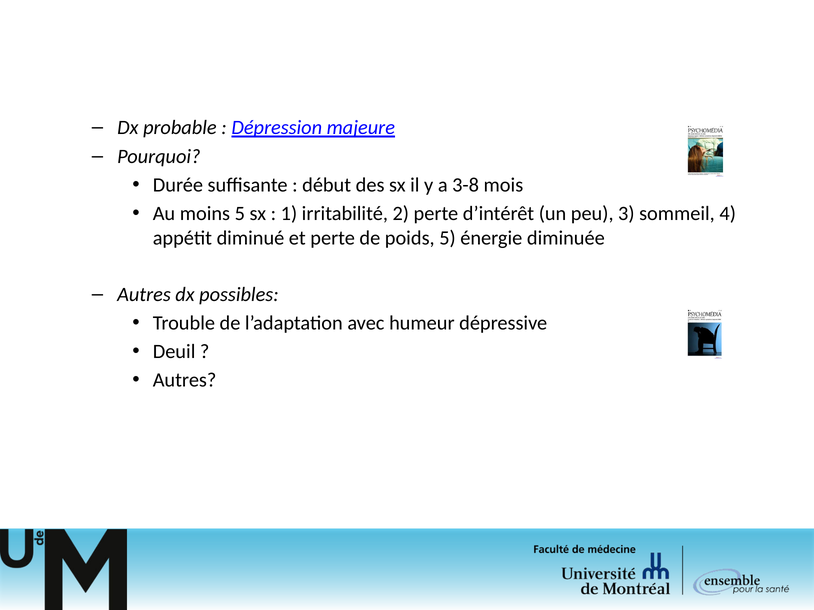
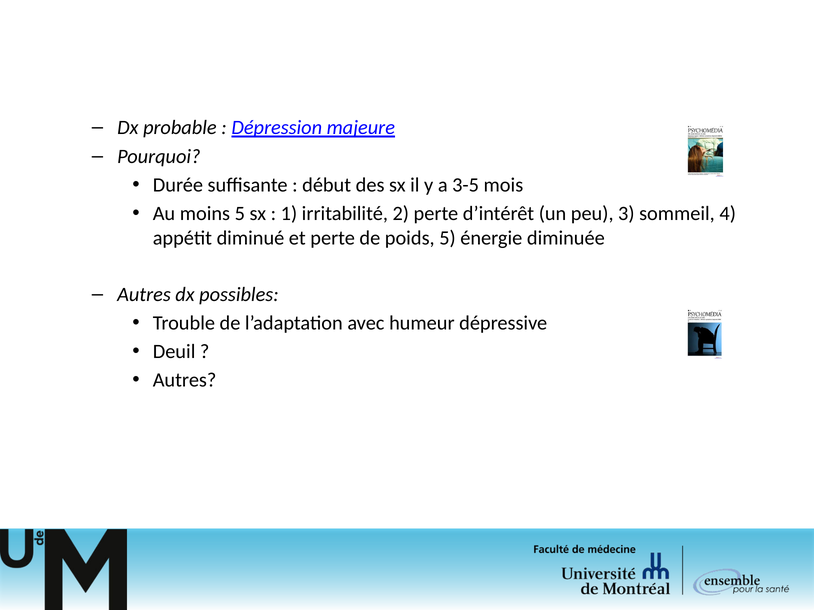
3-8: 3-8 -> 3-5
